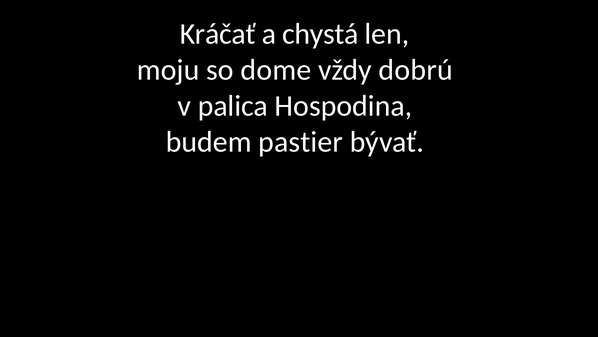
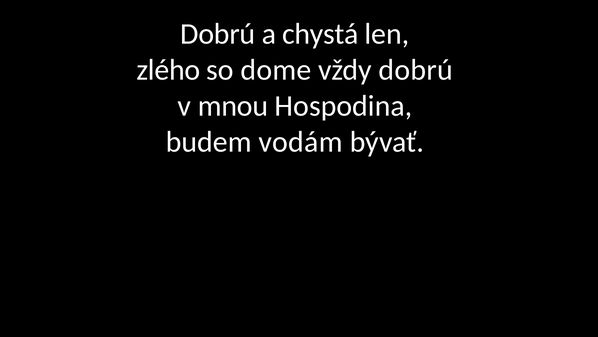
Kráčať at (218, 34): Kráčať -> Dobrú
moju: moju -> zlého
palica: palica -> mnou
pastier: pastier -> vodám
